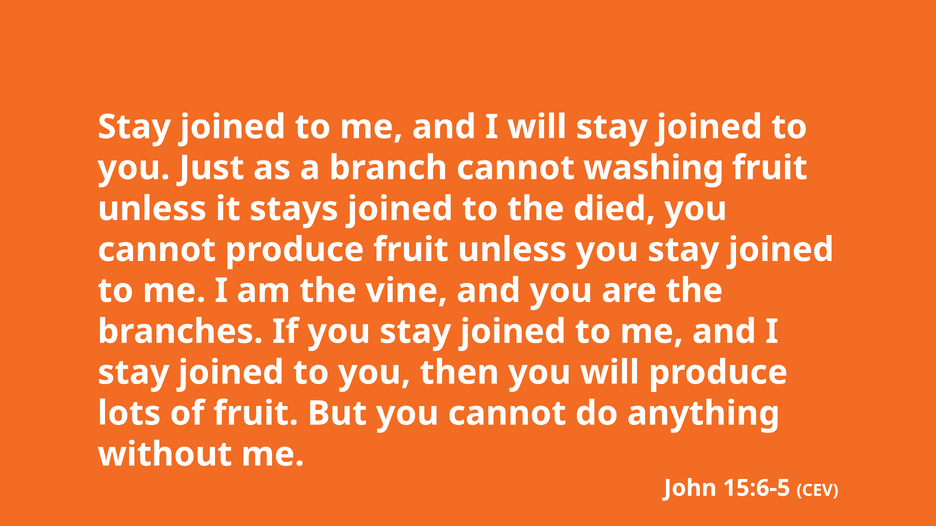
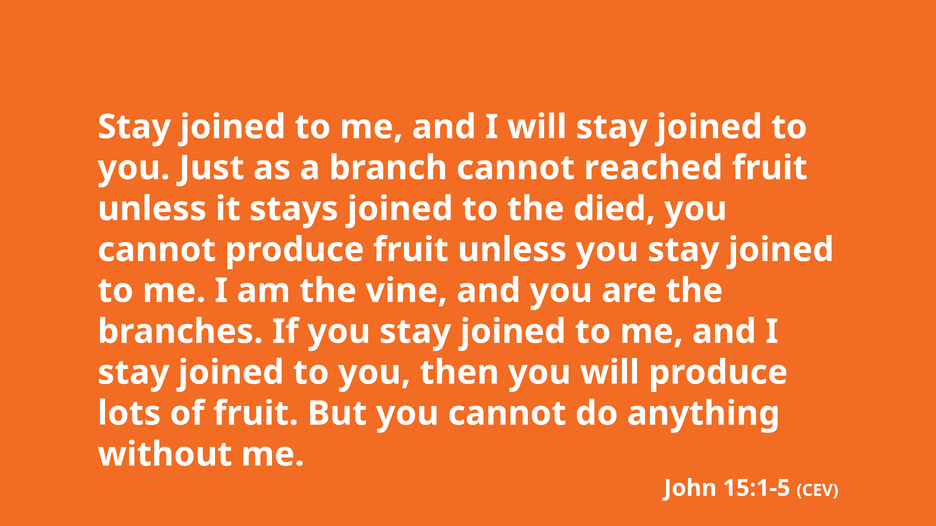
washing: washing -> reached
15:6-5: 15:6-5 -> 15:1-5
